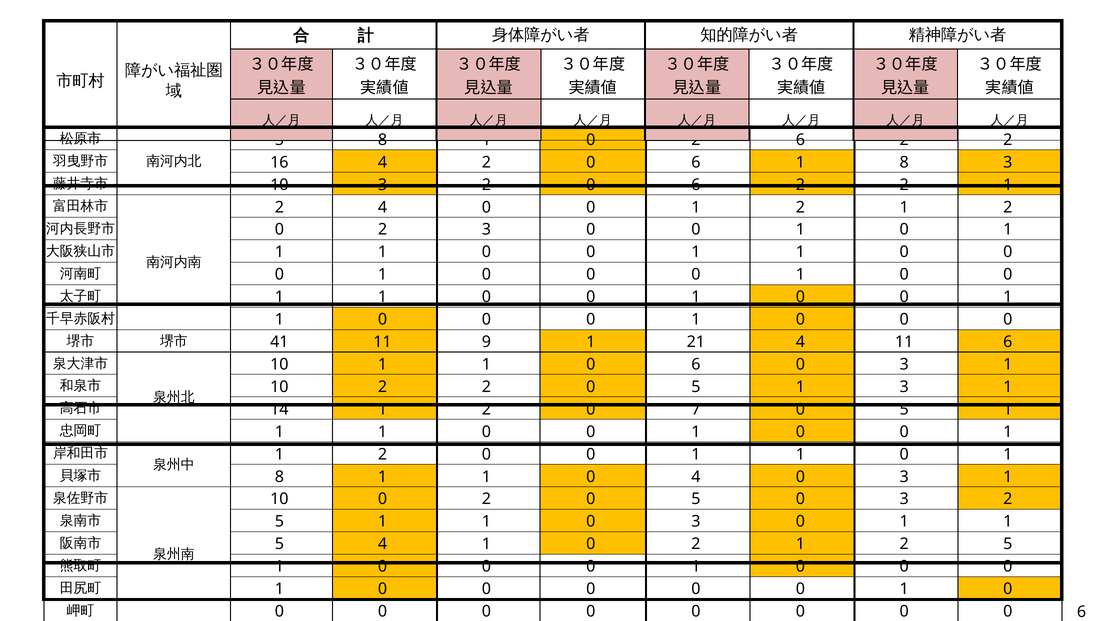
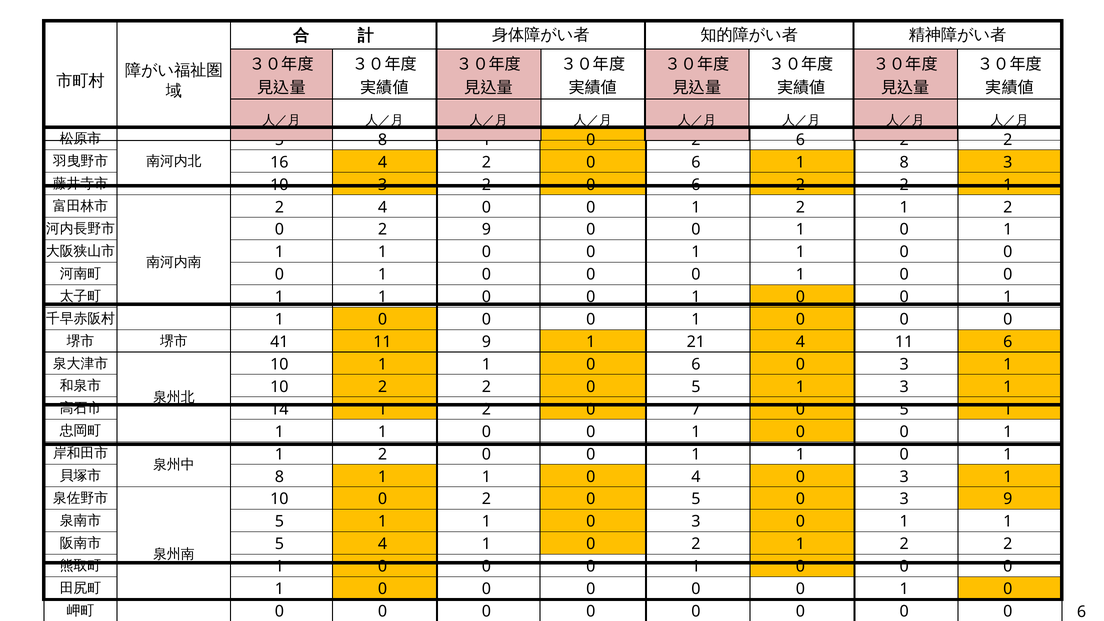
2 3: 3 -> 9
2 at (1008, 499): 2 -> 9
5 at (1008, 544): 5 -> 2
